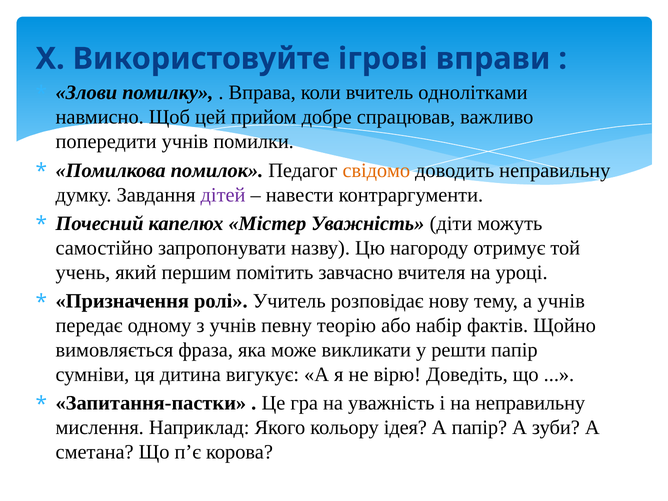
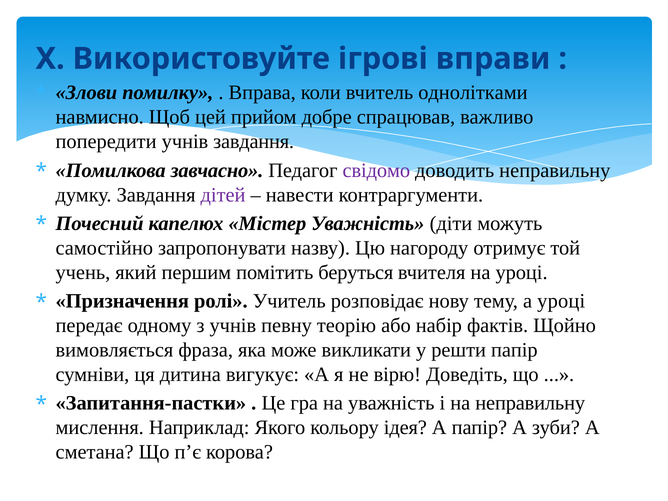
учнів помилки: помилки -> завдання
помилок: помилок -> завчасно
свідомо colour: orange -> purple
завчасно: завчасно -> беруться
а учнів: учнів -> уроці
